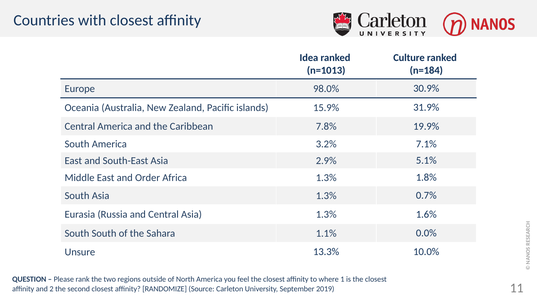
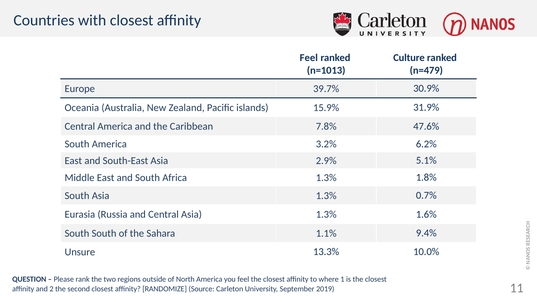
Idea at (309, 58): Idea -> Feel
n=184: n=184 -> n=479
98.0%: 98.0% -> 39.7%
19.9%: 19.9% -> 47.6%
7.1%: 7.1% -> 6.2%
and Order: Order -> South
0.0%: 0.0% -> 9.4%
